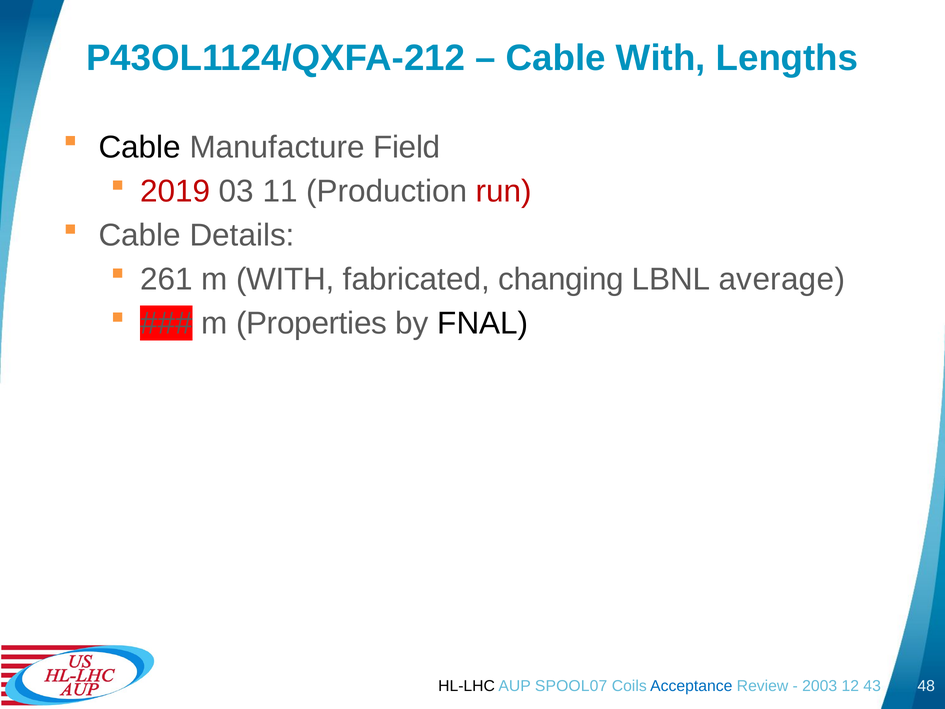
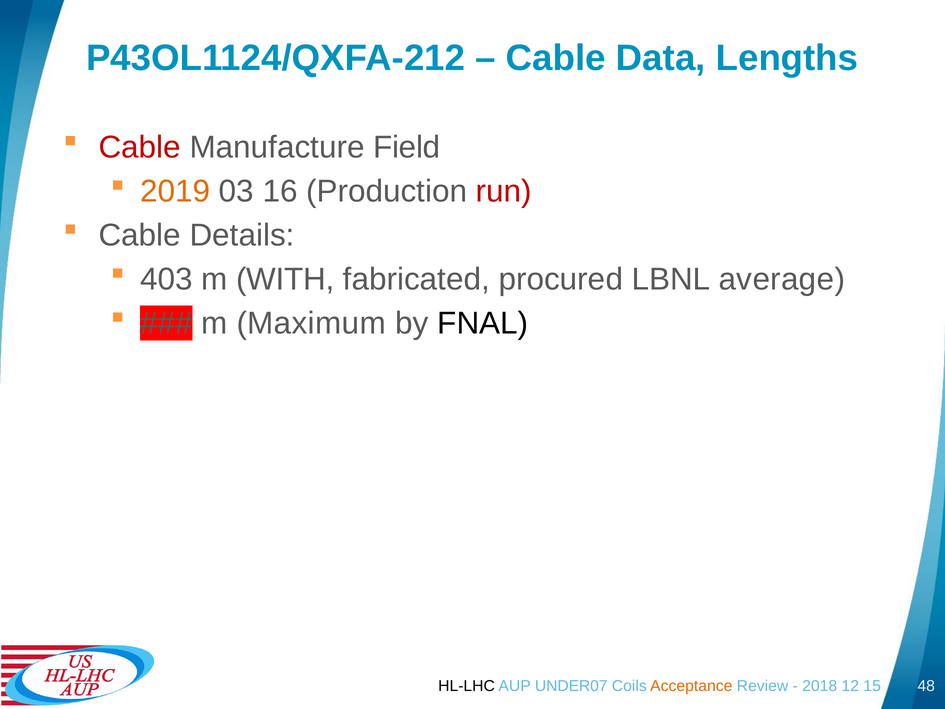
Cable With: With -> Data
Cable at (140, 147) colour: black -> red
2019 colour: red -> orange
11: 11 -> 16
261: 261 -> 403
changing: changing -> procured
Properties: Properties -> Maximum
SPOOL07: SPOOL07 -> UNDER07
Acceptance colour: blue -> orange
2003: 2003 -> 2018
43: 43 -> 15
